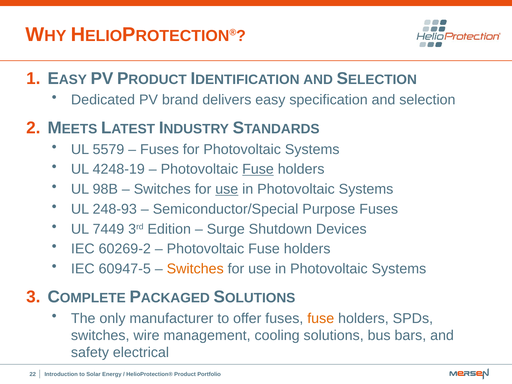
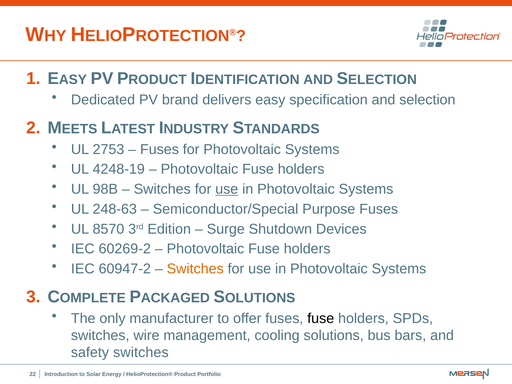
5579: 5579 -> 2753
Fuse at (258, 169) underline: present -> none
248-93: 248-93 -> 248-63
7449: 7449 -> 8570
60947-5: 60947-5 -> 60947-2
fuse at (321, 318) colour: orange -> black
safety electrical: electrical -> switches
